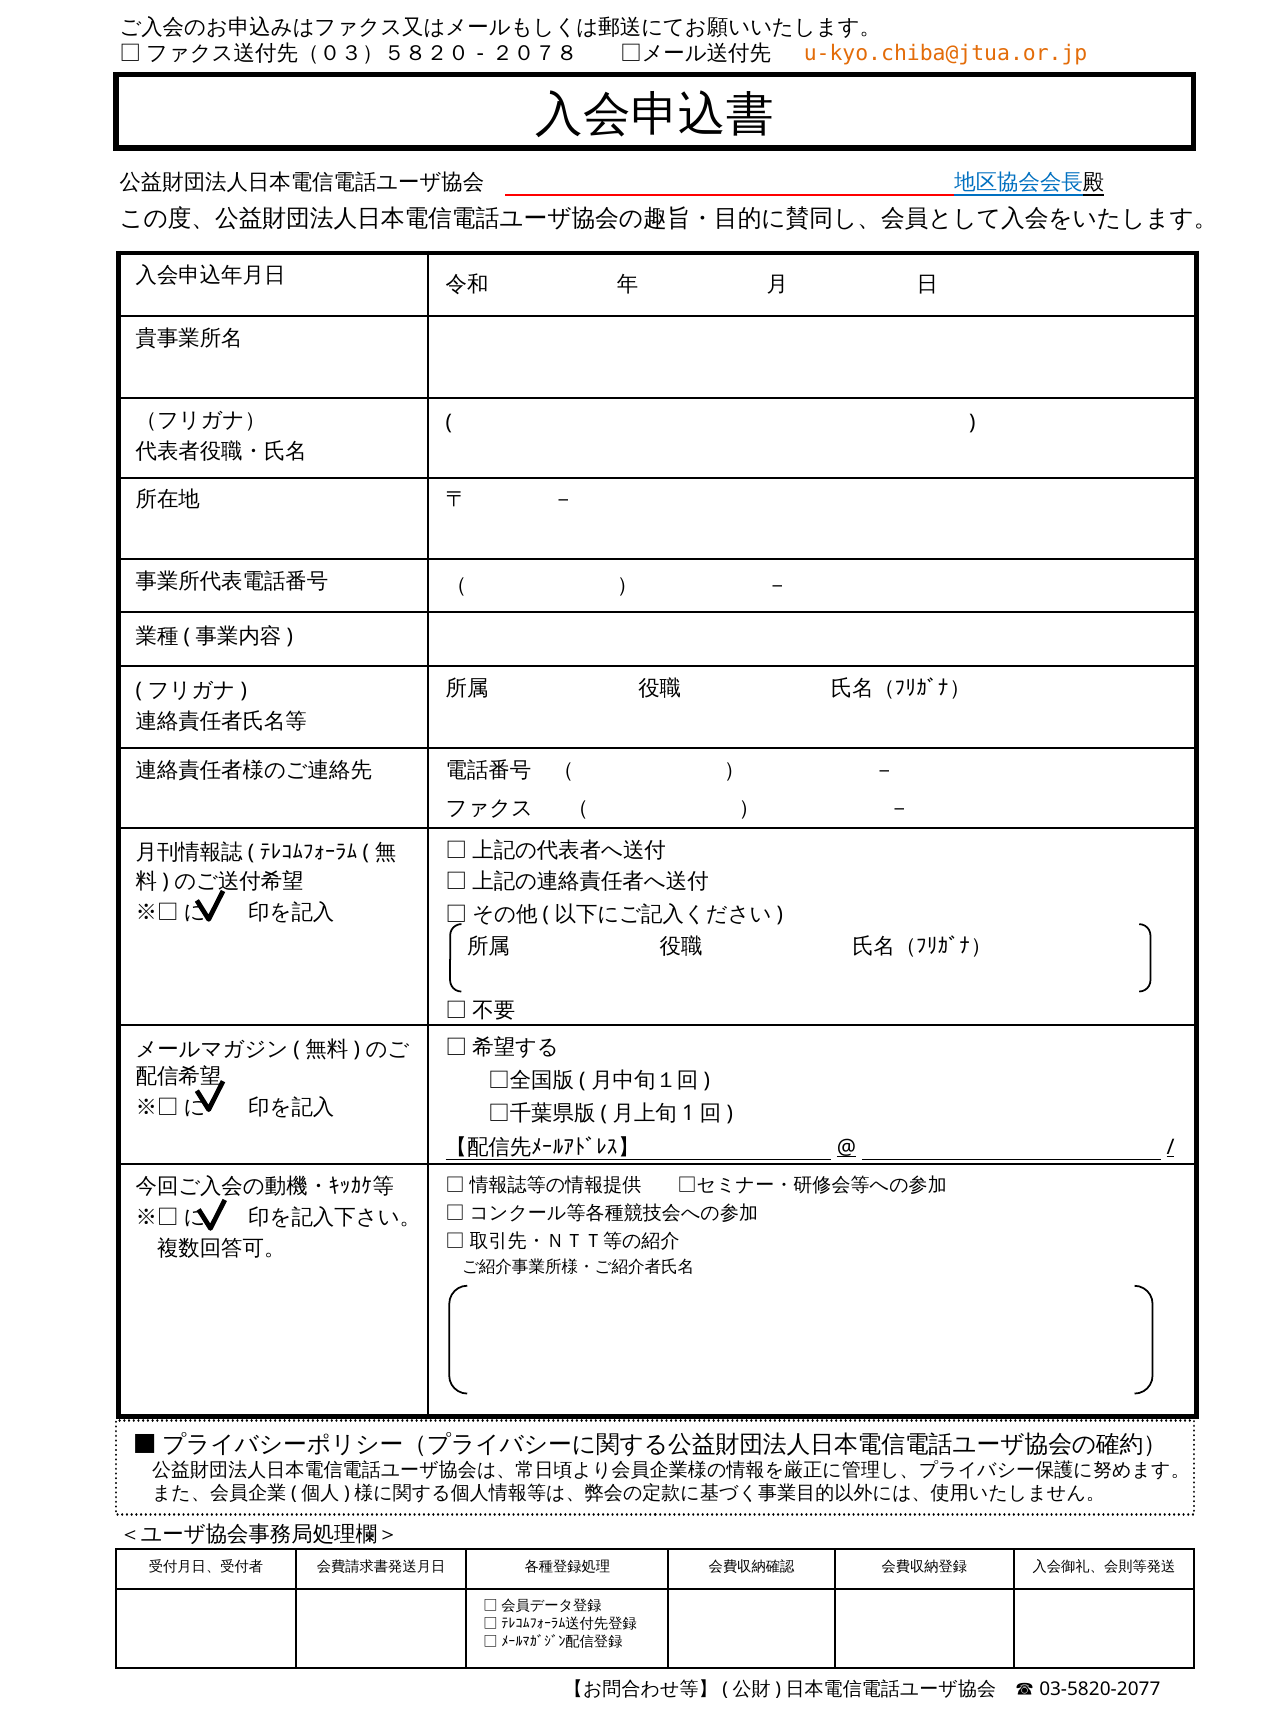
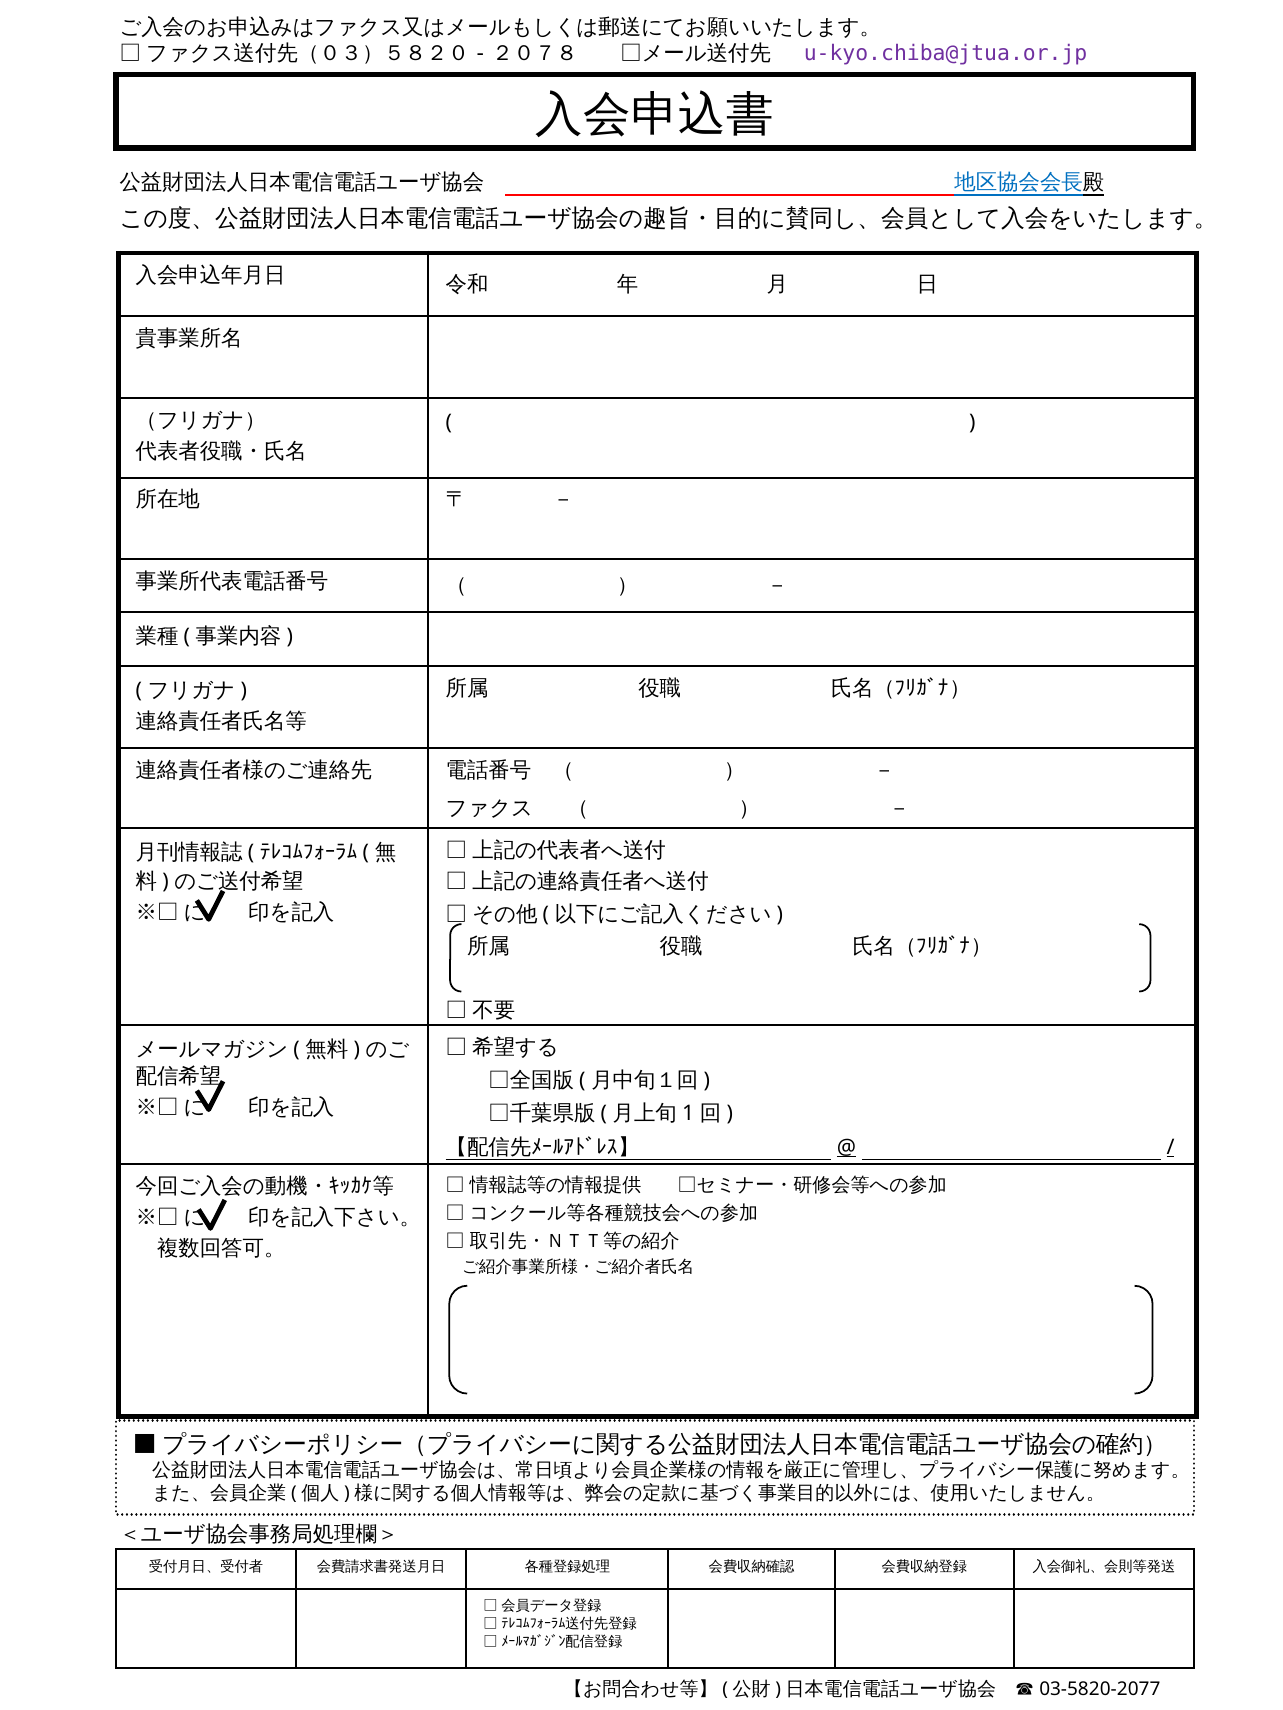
u-kyo.chiba@jtua.or.jp colour: orange -> purple
